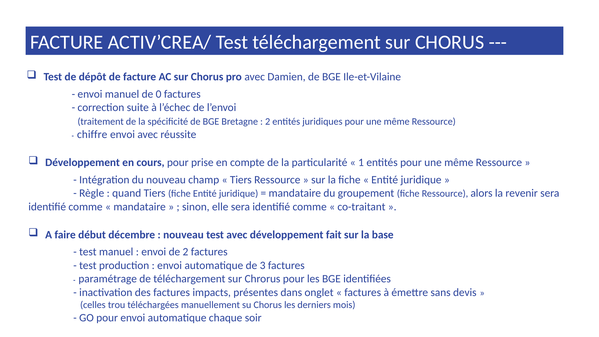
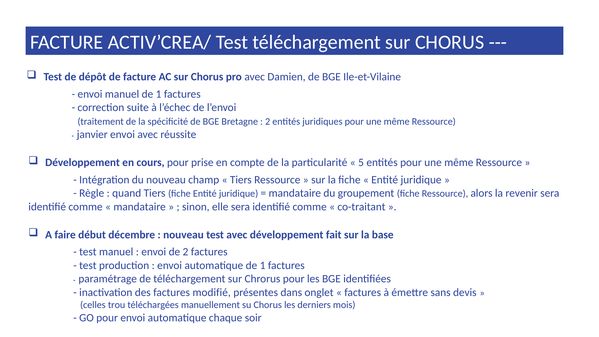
manuel de 0: 0 -> 1
chiffre: chiffre -> janvier
1: 1 -> 5
automatique de 3: 3 -> 1
impacts: impacts -> modifié
